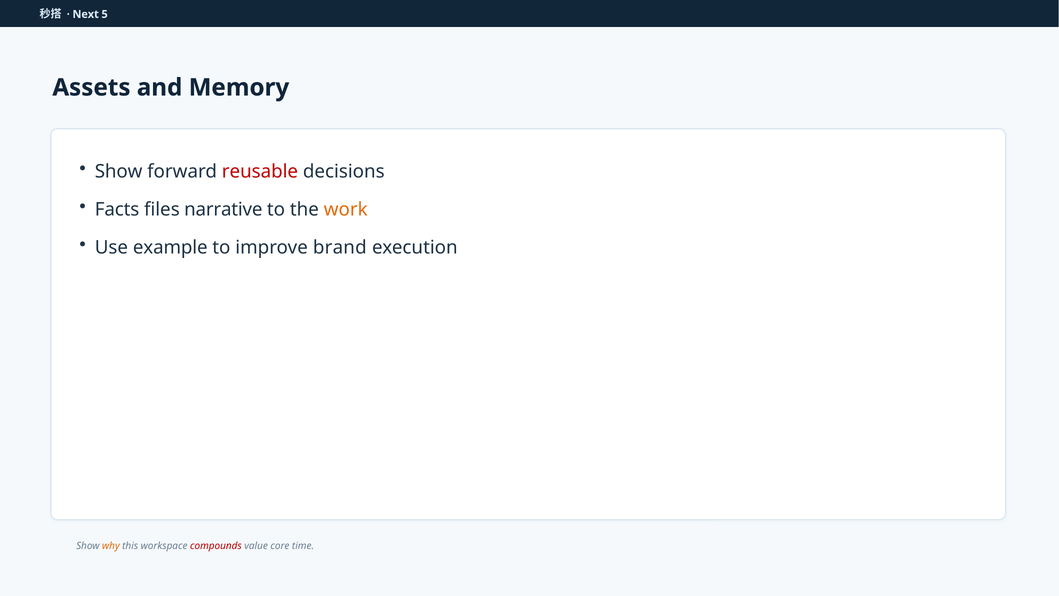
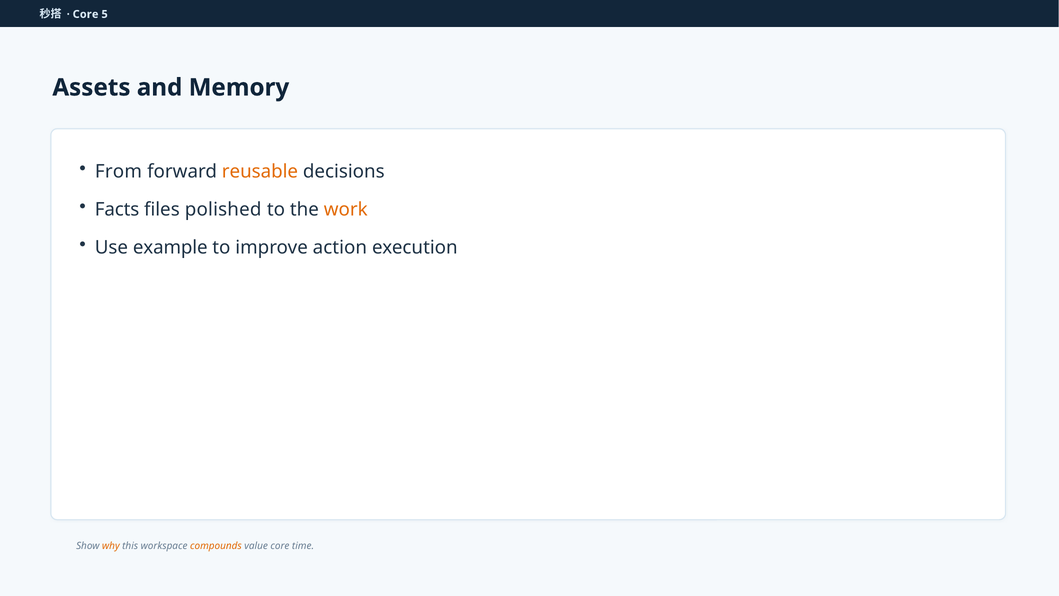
Next at (86, 14): Next -> Core
Show at (119, 171): Show -> From
reusable colour: red -> orange
narrative: narrative -> polished
brand: brand -> action
compounds colour: red -> orange
